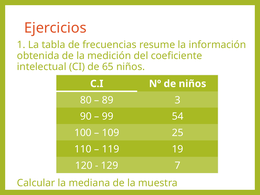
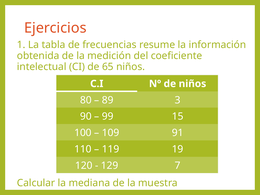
54: 54 -> 15
25: 25 -> 91
